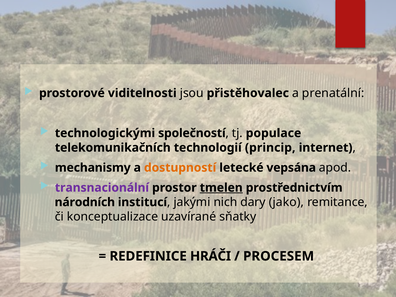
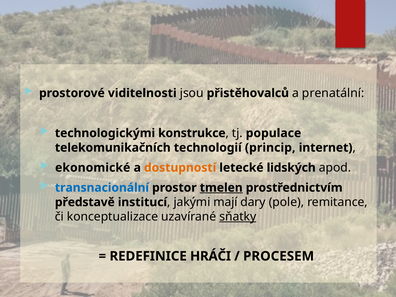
přistěhovalec: přistěhovalec -> přistěhovalců
společností: společností -> konstrukce
mechanismy: mechanismy -> ekonomické
vepsána: vepsána -> lidských
transnacionální colour: purple -> blue
národních: národních -> představě
nich: nich -> mají
jako: jako -> pole
sňatky underline: none -> present
